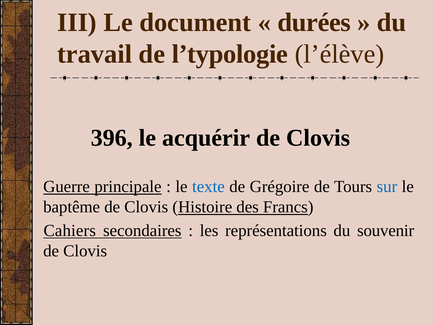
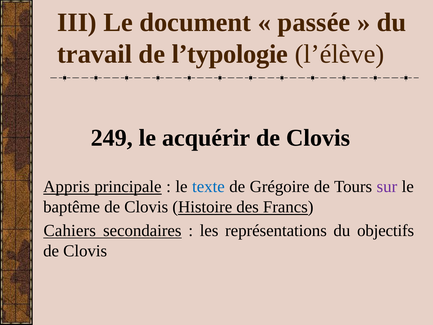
durées: durées -> passée
396: 396 -> 249
Guerre: Guerre -> Appris
sur colour: blue -> purple
souvenir: souvenir -> objectifs
